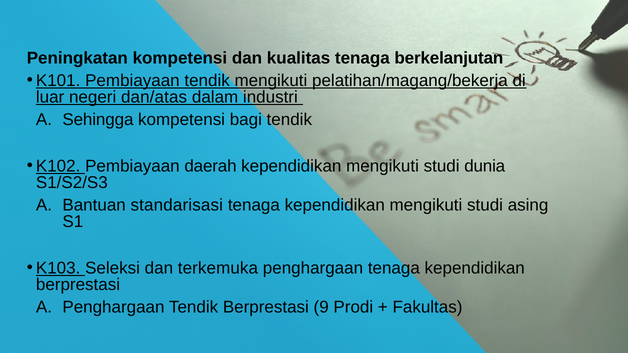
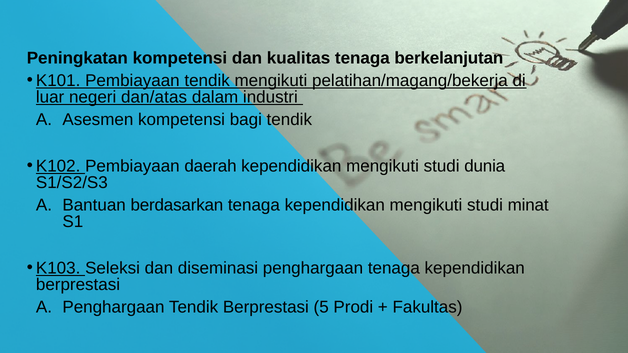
Sehingga: Sehingga -> Asesmen
standarisasi: standarisasi -> berdasarkan
asing: asing -> minat
terkemuka: terkemuka -> diseminasi
9: 9 -> 5
